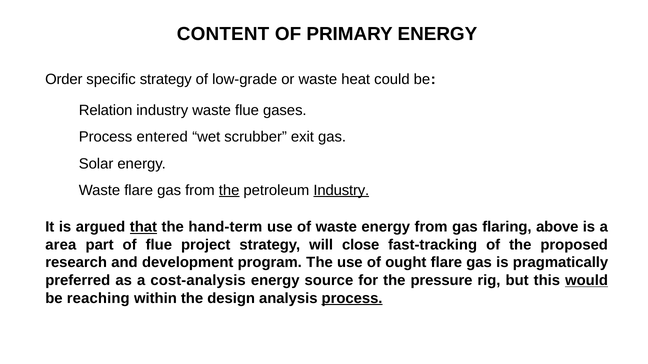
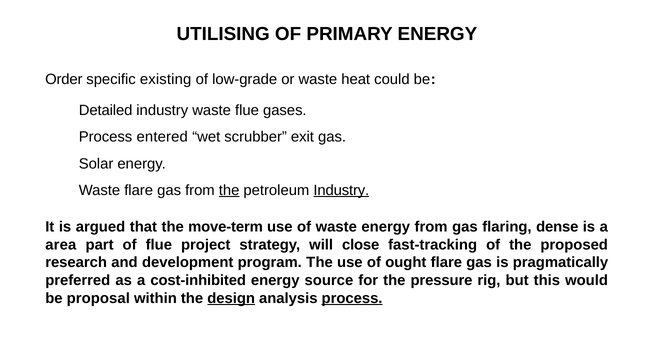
CONTENT: CONTENT -> UTILISING
specific strategy: strategy -> existing
Relation: Relation -> Detailed
that underline: present -> none
hand-term: hand-term -> move-term
above: above -> dense
cost-analysis: cost-analysis -> cost-inhibited
would underline: present -> none
reaching: reaching -> proposal
design underline: none -> present
